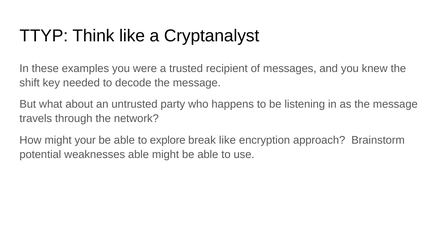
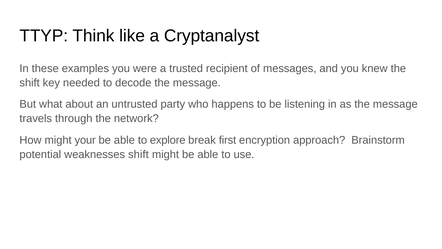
break like: like -> first
weaknesses able: able -> shift
